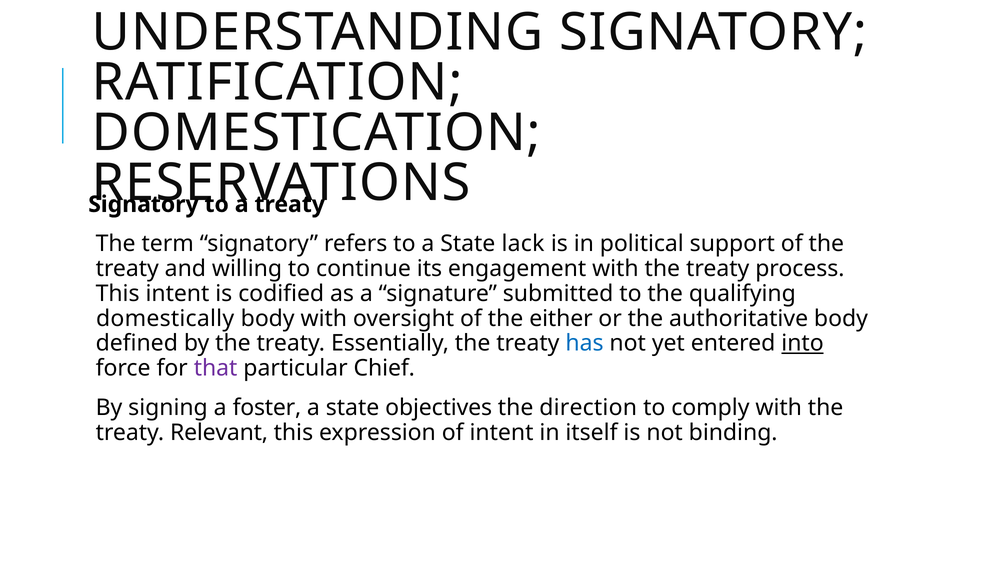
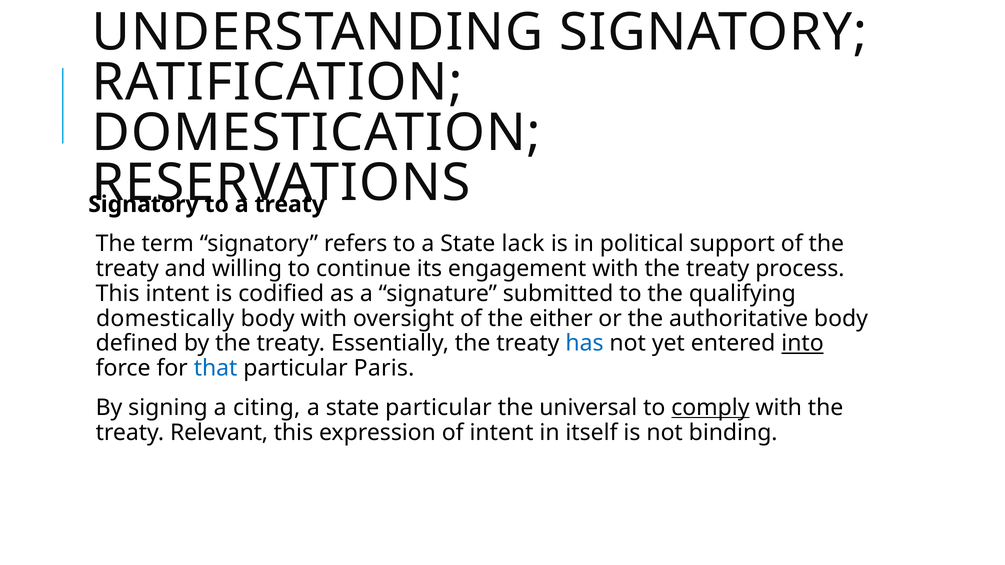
that colour: purple -> blue
Chief: Chief -> Paris
foster: foster -> citing
state objectives: objectives -> particular
direction: direction -> universal
comply underline: none -> present
